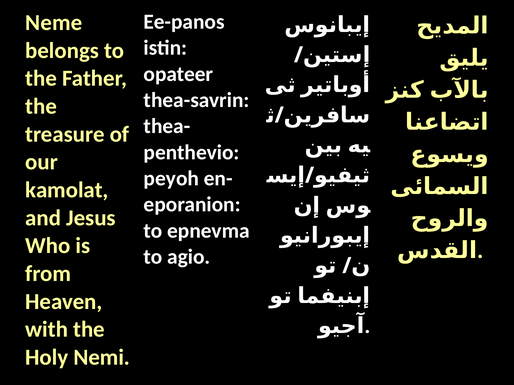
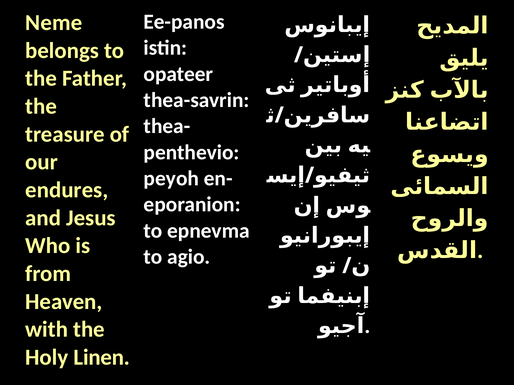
kamolat: kamolat -> endures
Nemi: Nemi -> Linen
